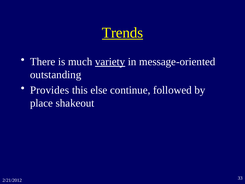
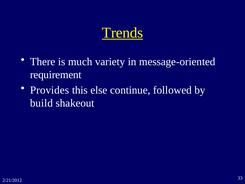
variety underline: present -> none
outstanding: outstanding -> requirement
place: place -> build
